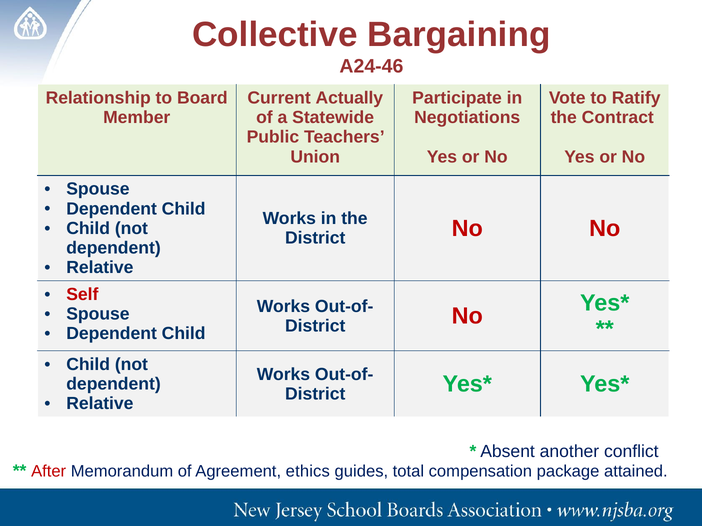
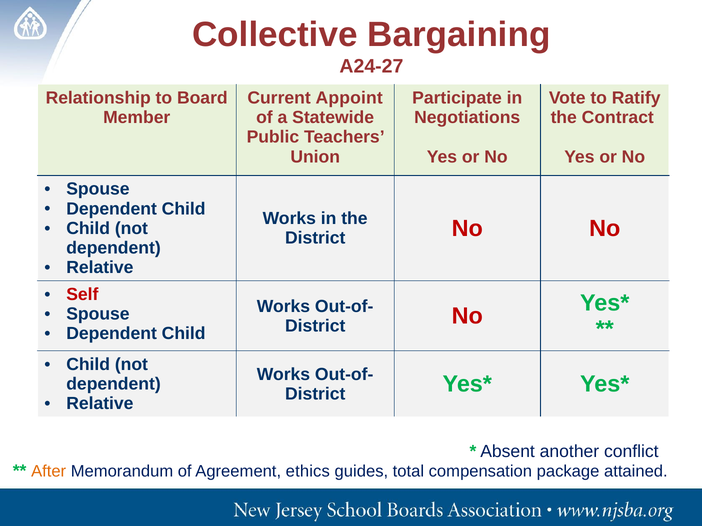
A24-46: A24-46 -> A24-27
Actually: Actually -> Appoint
After colour: red -> orange
